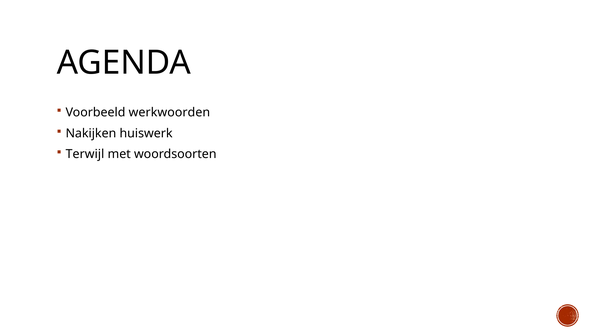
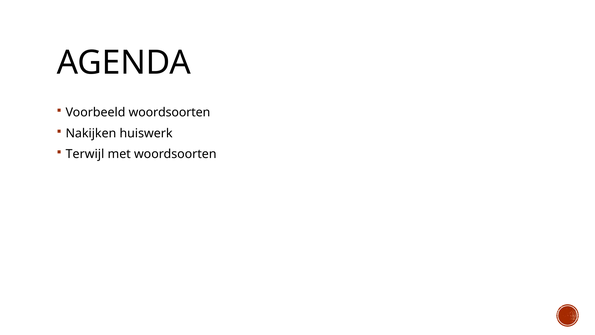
Voorbeeld werkwoorden: werkwoorden -> woordsoorten
